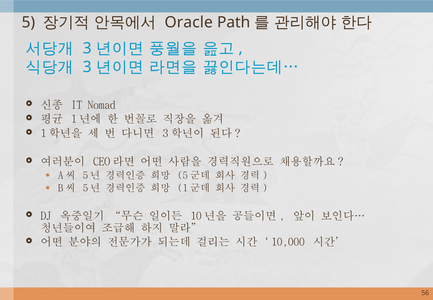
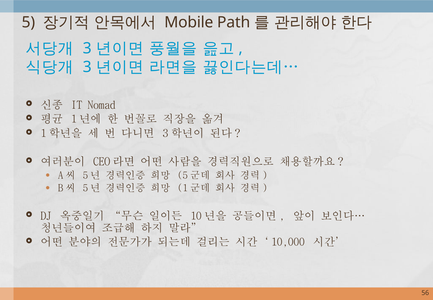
Oracle: Oracle -> Mobile
